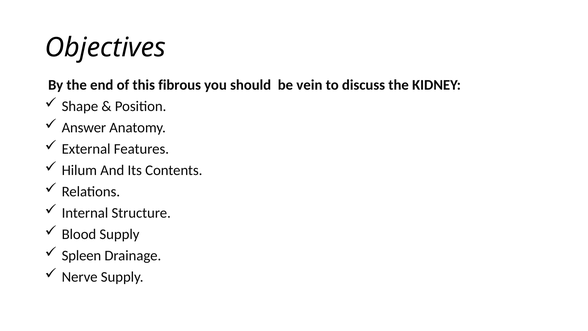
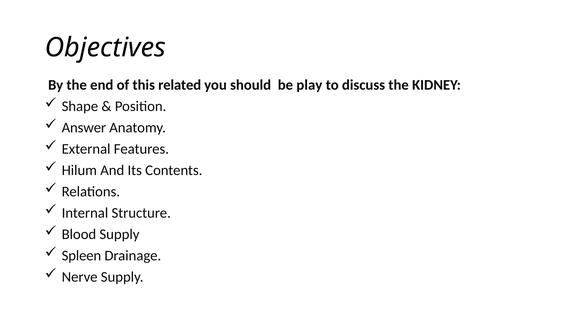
fibrous: fibrous -> related
vein: vein -> play
